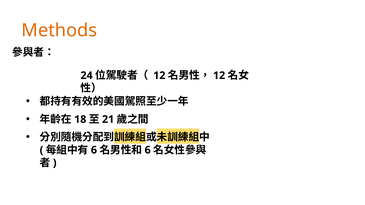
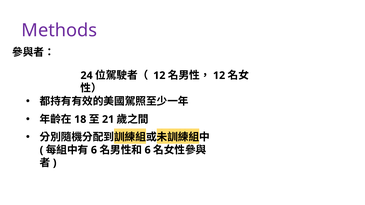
Methods colour: orange -> purple
